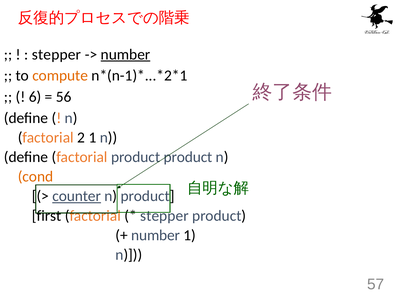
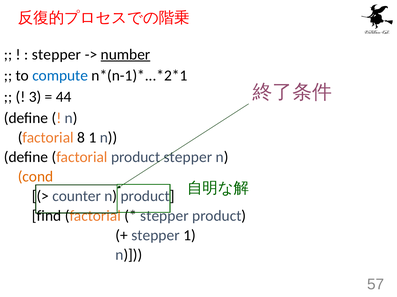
compute colour: orange -> blue
6: 6 -> 3
56: 56 -> 44
2: 2 -> 8
product product: product -> stepper
counter underline: present -> none
first: first -> find
number at (156, 236): number -> stepper
